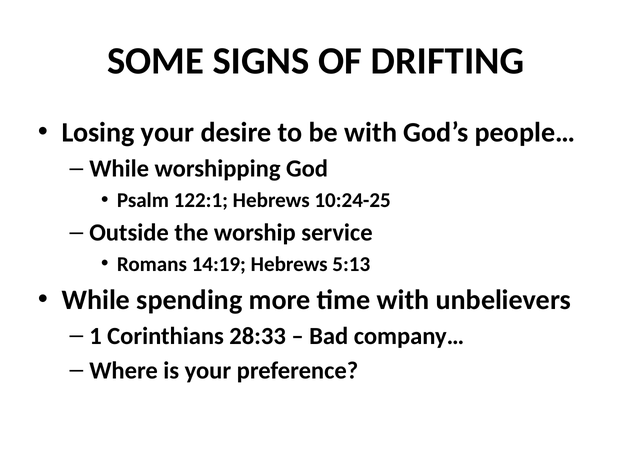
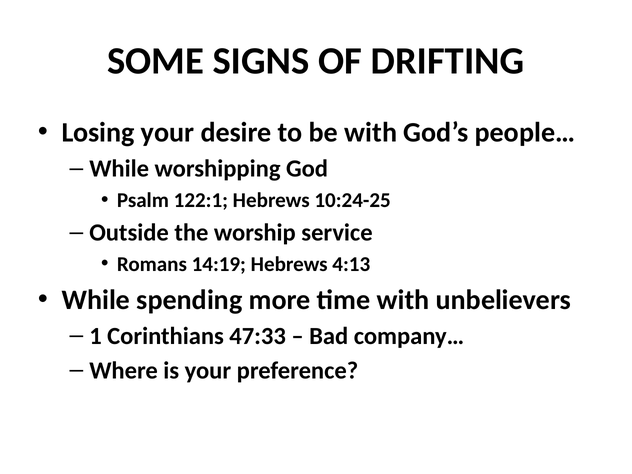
5:13: 5:13 -> 4:13
28:33: 28:33 -> 47:33
